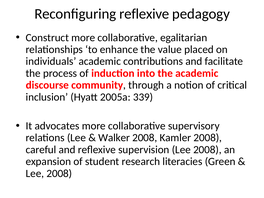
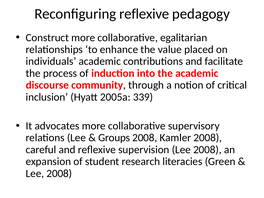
Walker: Walker -> Groups
